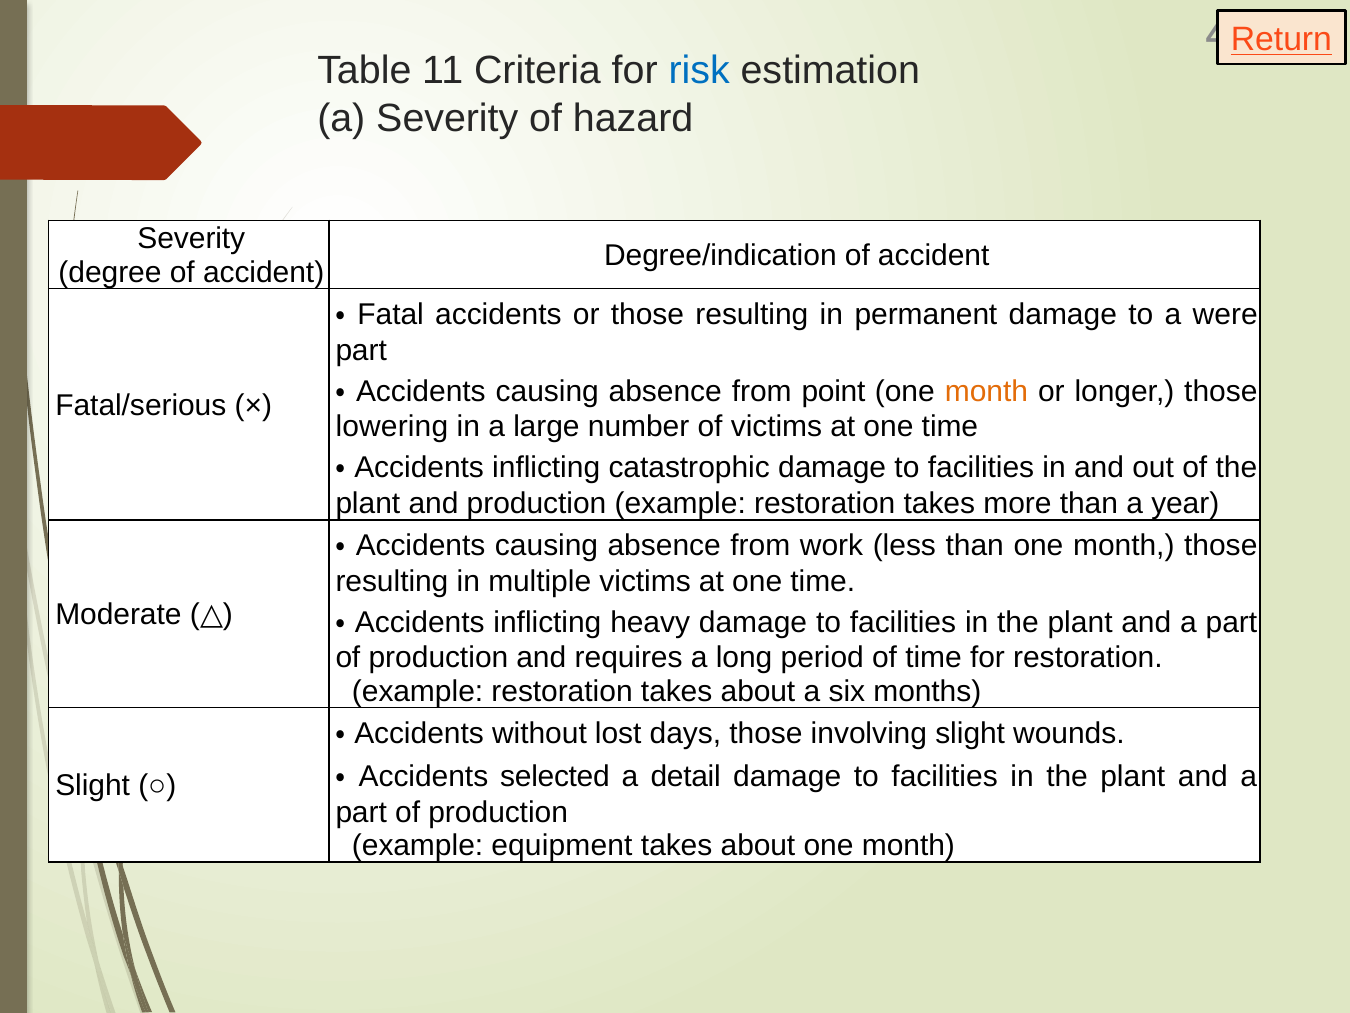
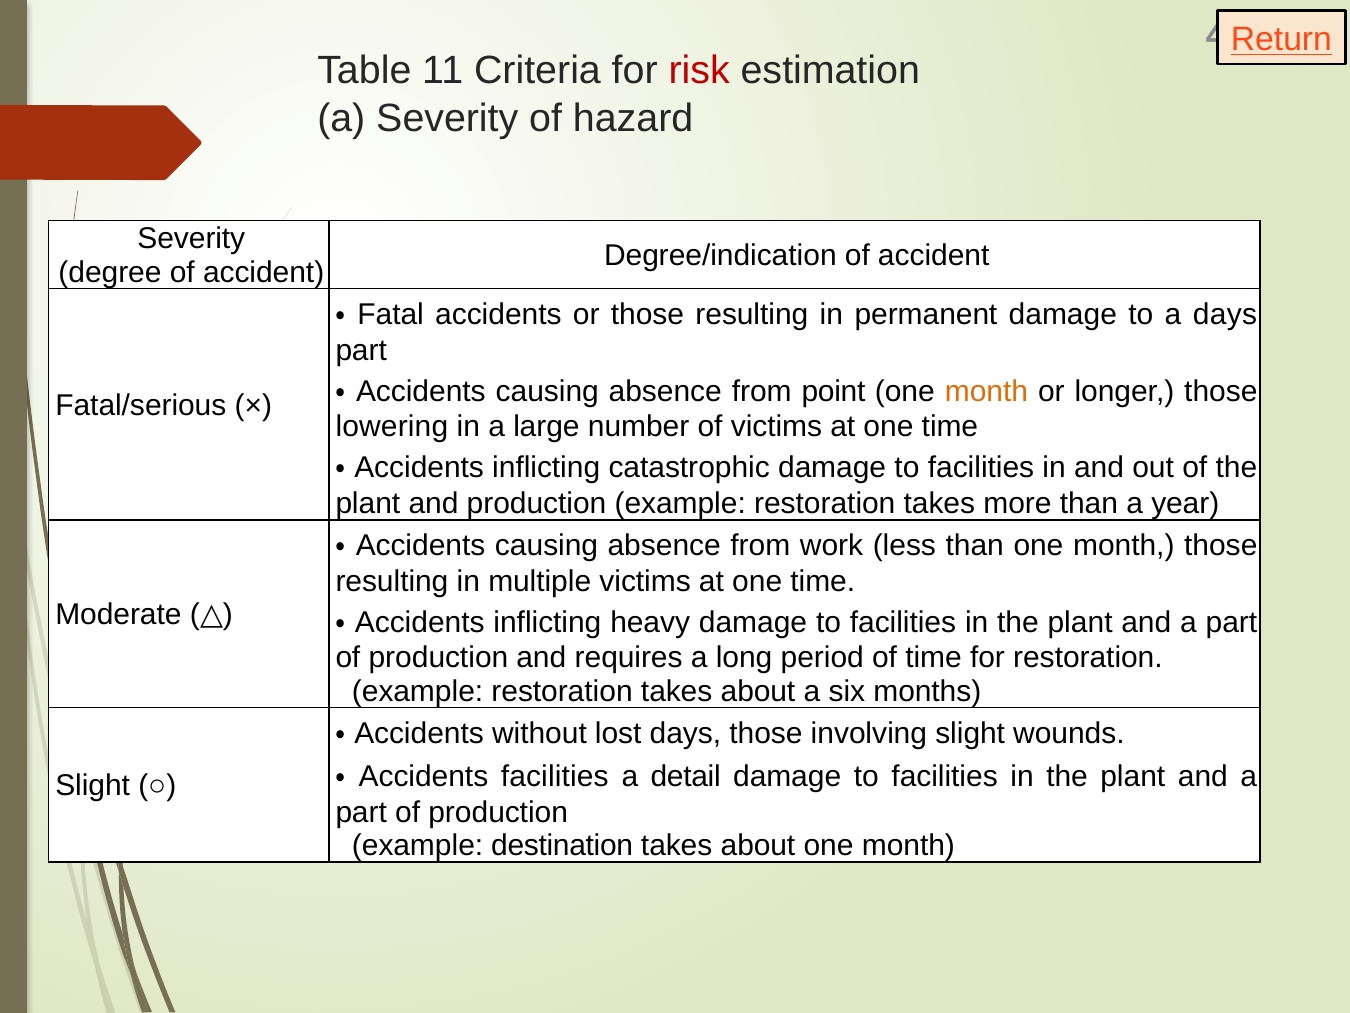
risk colour: blue -> red
a were: were -> days
Accidents selected: selected -> facilities
equipment: equipment -> destination
